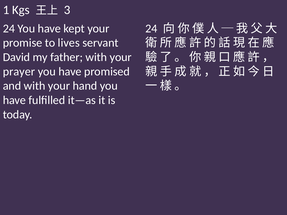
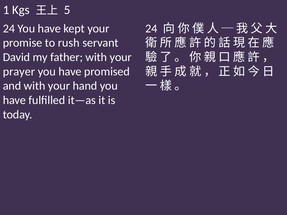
3: 3 -> 5
lives: lives -> rush
